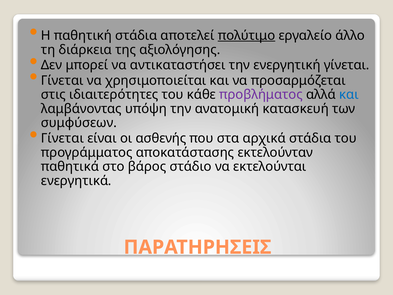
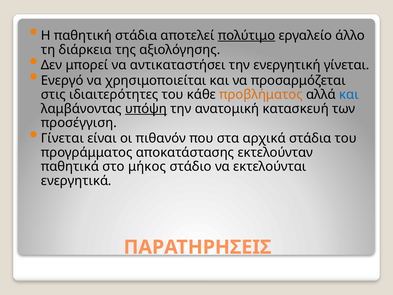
Γίνεται at (62, 80): Γίνεται -> Ενεργό
προβλήματος colour: purple -> orange
υπόψη underline: none -> present
συμφύσεων: συμφύσεων -> προσέγγιση
ασθενής: ασθενής -> πιθανόν
βάρος: βάρος -> μήκος
